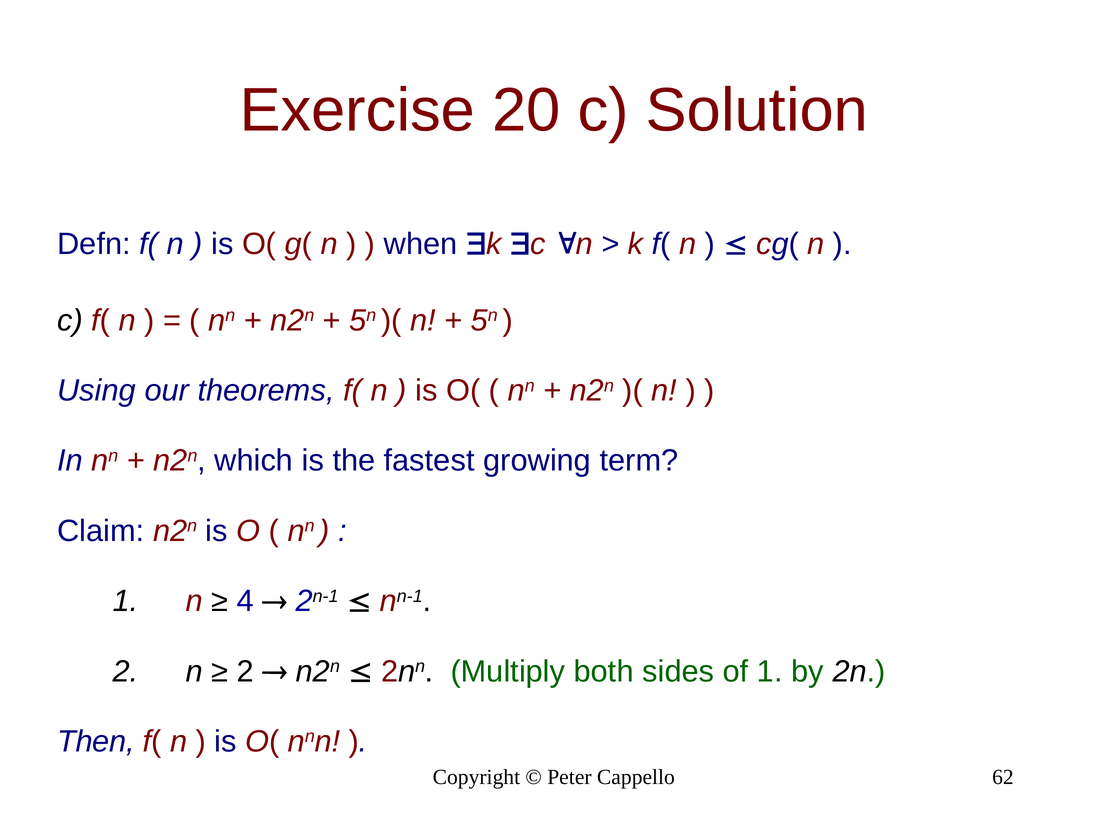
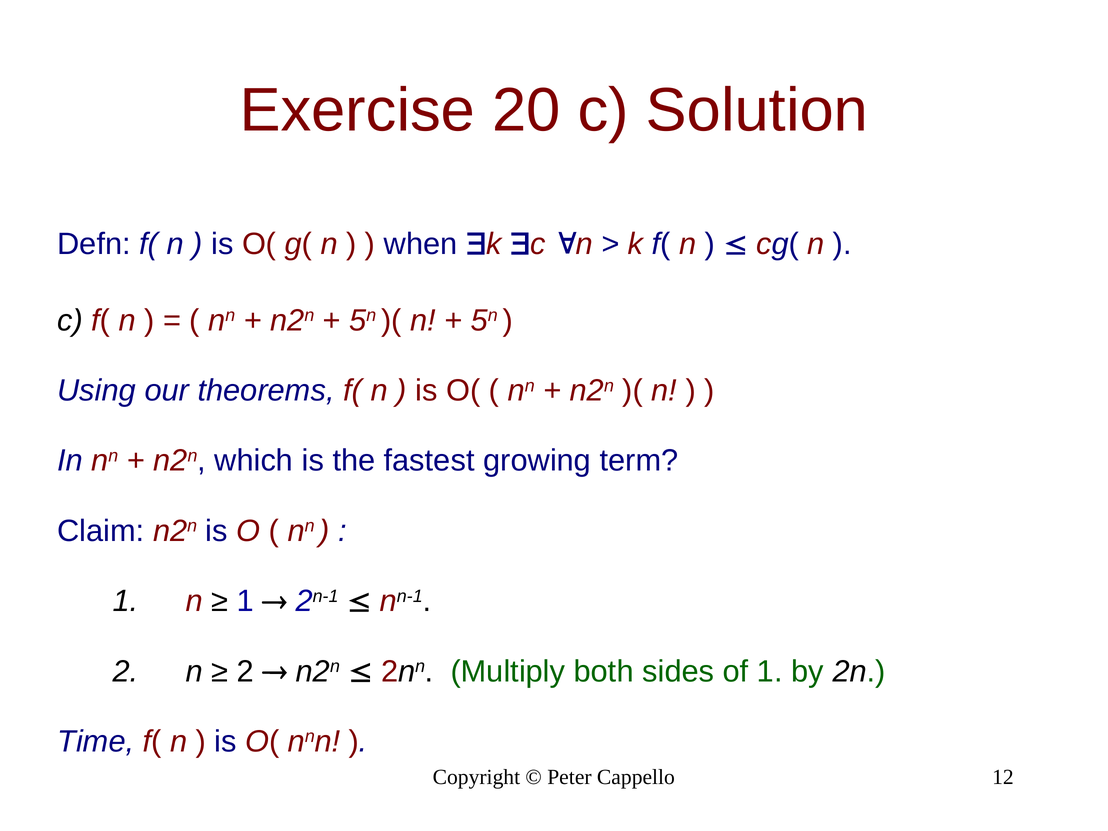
4 at (245, 601): 4 -> 1
Then: Then -> Time
62: 62 -> 12
